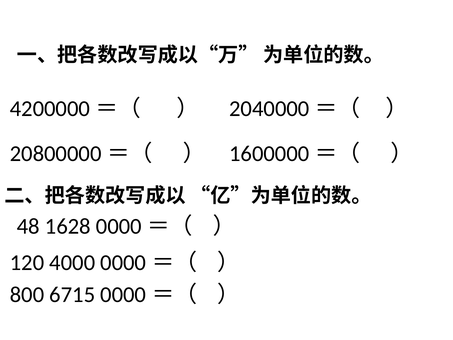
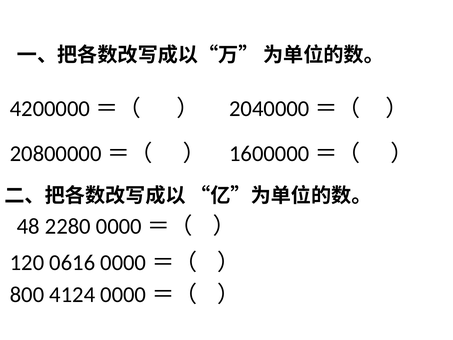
1628: 1628 -> 2280
4000: 4000 -> 0616
6715: 6715 -> 4124
